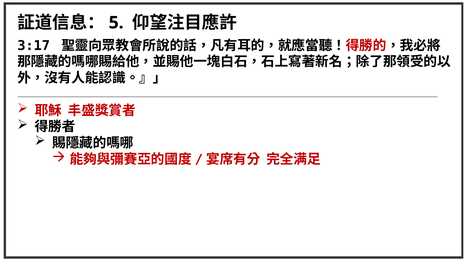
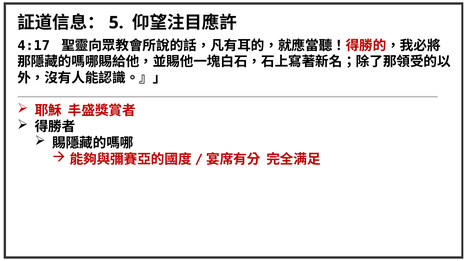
3:17: 3:17 -> 4:17
